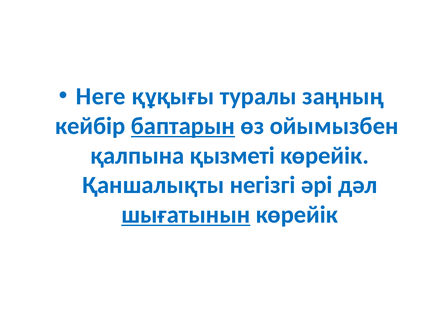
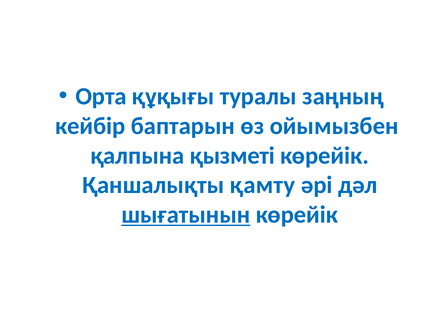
Неге: Неге -> Орта
баптарын underline: present -> none
негізгі: негізгі -> қамту
